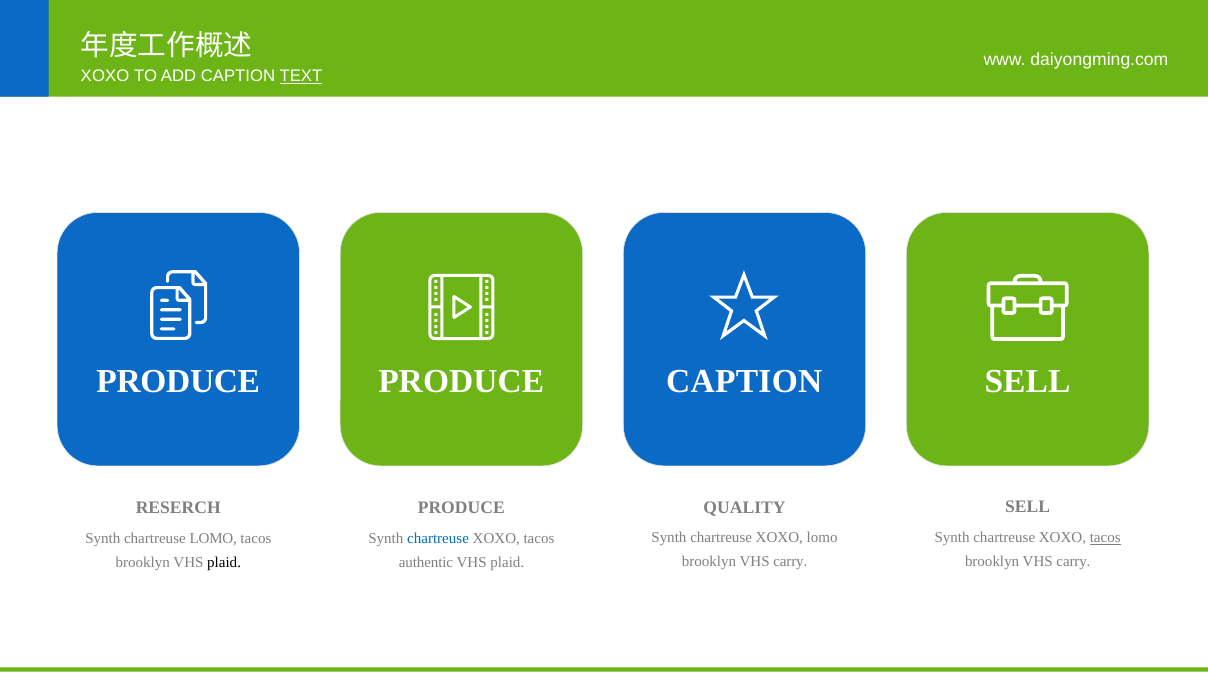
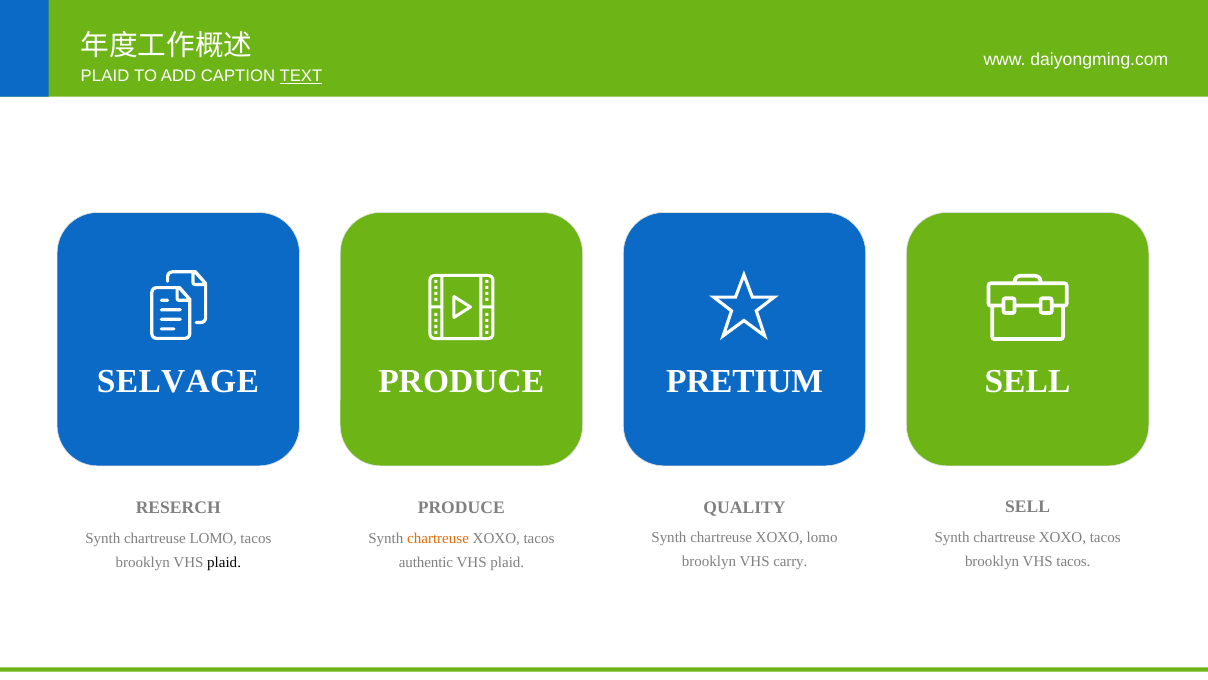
XOXO at (105, 76): XOXO -> PLAID
PRODUCE at (178, 382): PRODUCE -> SELVAGE
PRODUCE CAPTION: CAPTION -> PRETIUM
tacos at (1105, 537) underline: present -> none
chartreuse at (438, 538) colour: blue -> orange
carry at (1073, 561): carry -> tacos
